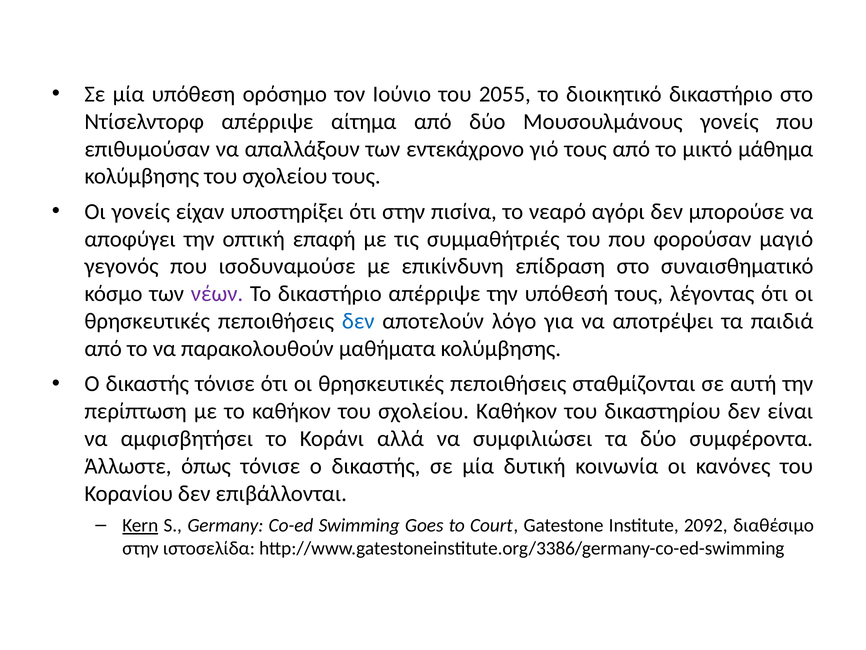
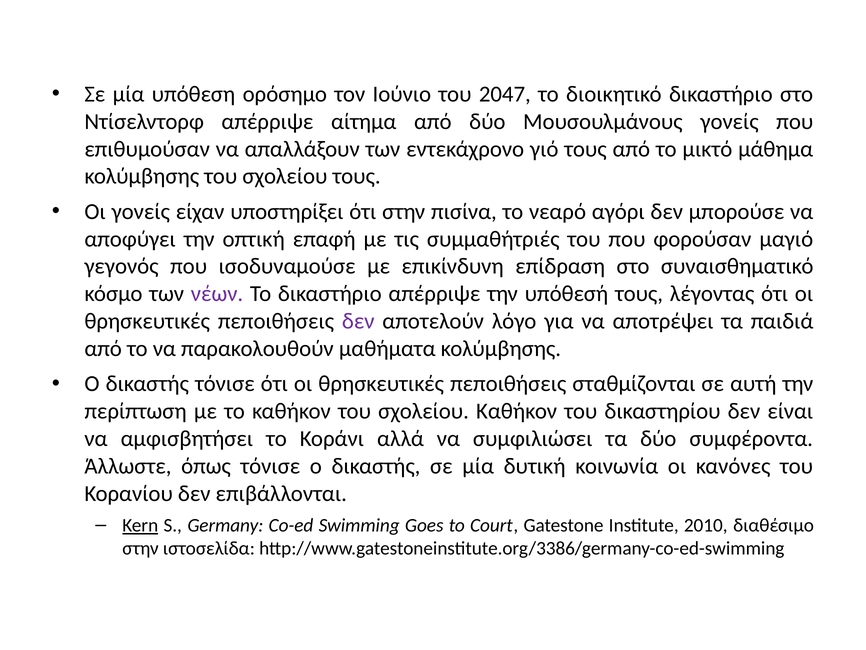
2055: 2055 -> 2047
δεν at (358, 321) colour: blue -> purple
2092: 2092 -> 2010
